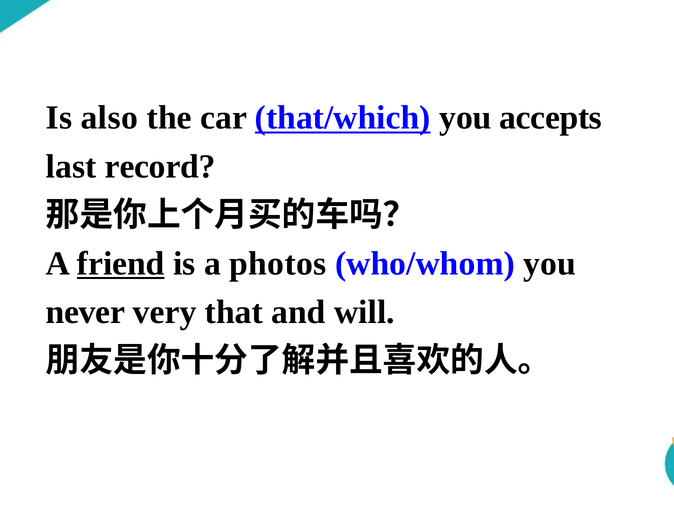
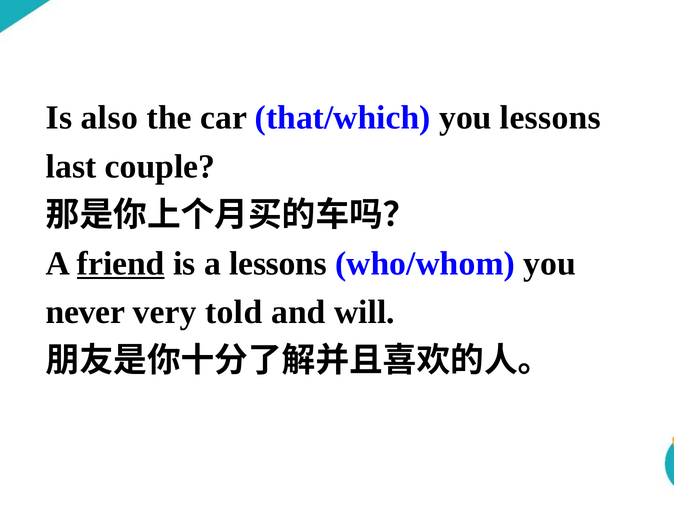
that/which underline: present -> none
you accepts: accepts -> lessons
record: record -> couple
a photos: photos -> lessons
that: that -> told
